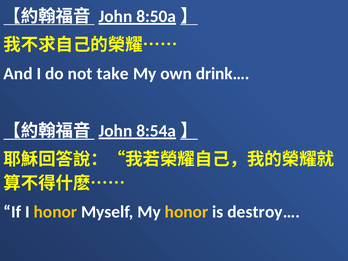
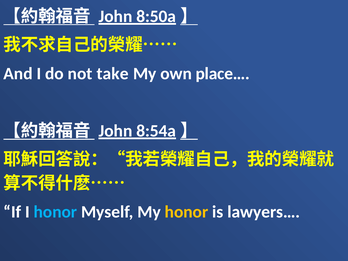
drink…: drink… -> place…
honor at (55, 212) colour: yellow -> light blue
destroy…: destroy… -> lawyers…
